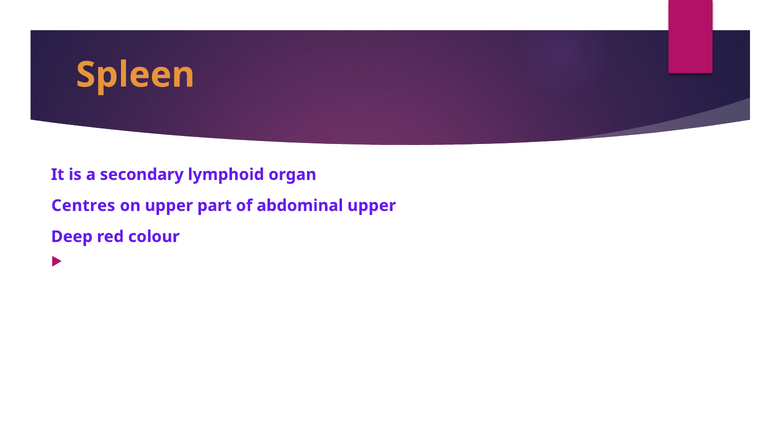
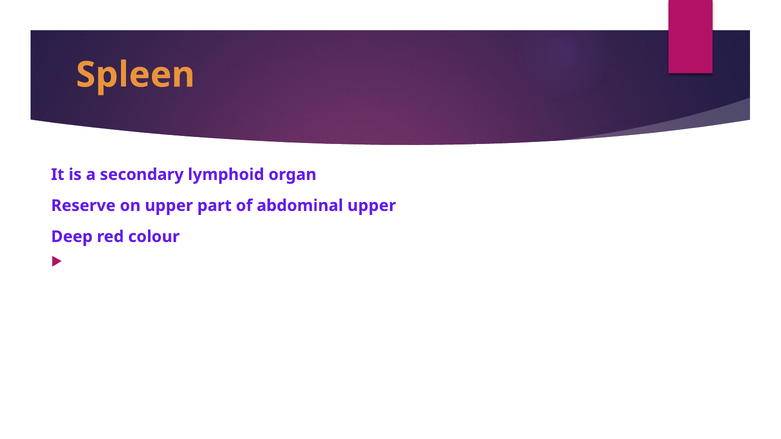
Centres: Centres -> Reserve
